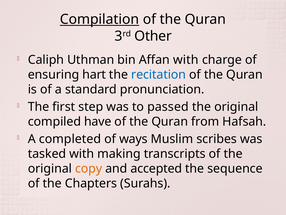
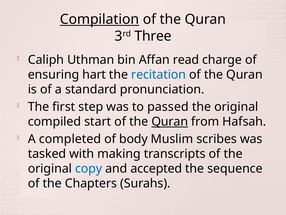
Other: Other -> Three
Affan with: with -> read
have: have -> start
Quran at (170, 121) underline: none -> present
ways: ways -> body
copy colour: orange -> blue
